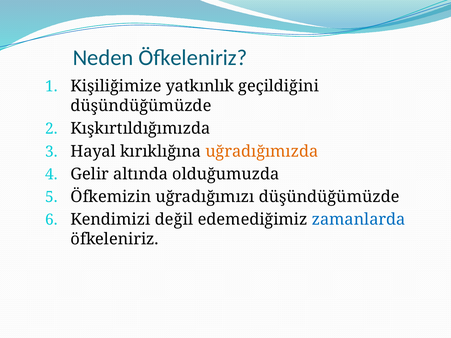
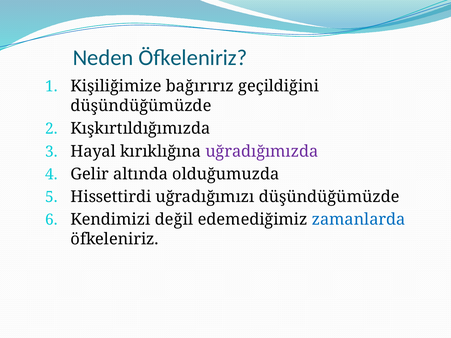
yatkınlık: yatkınlık -> bağırırız
uğradığımızda colour: orange -> purple
Öfkemizin: Öfkemizin -> Hissettirdi
